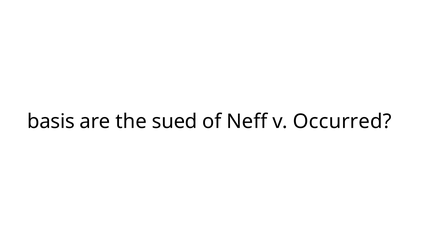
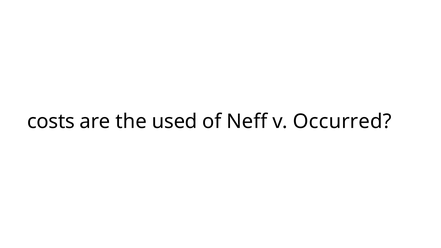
basis: basis -> costs
sued: sued -> used
